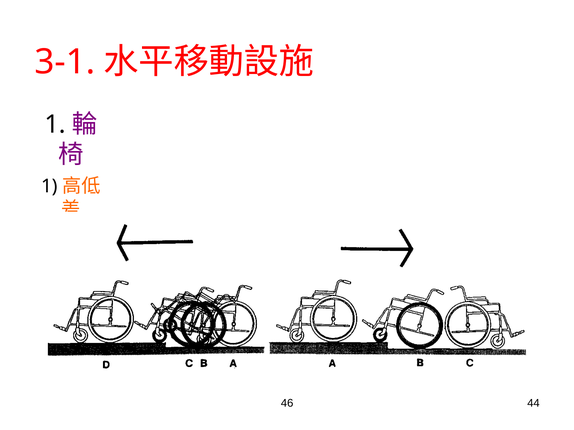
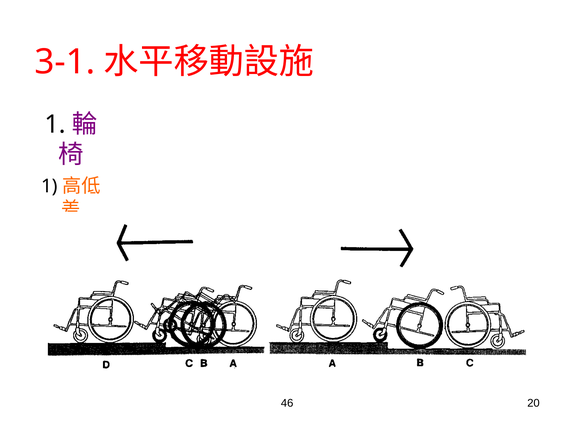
44: 44 -> 20
